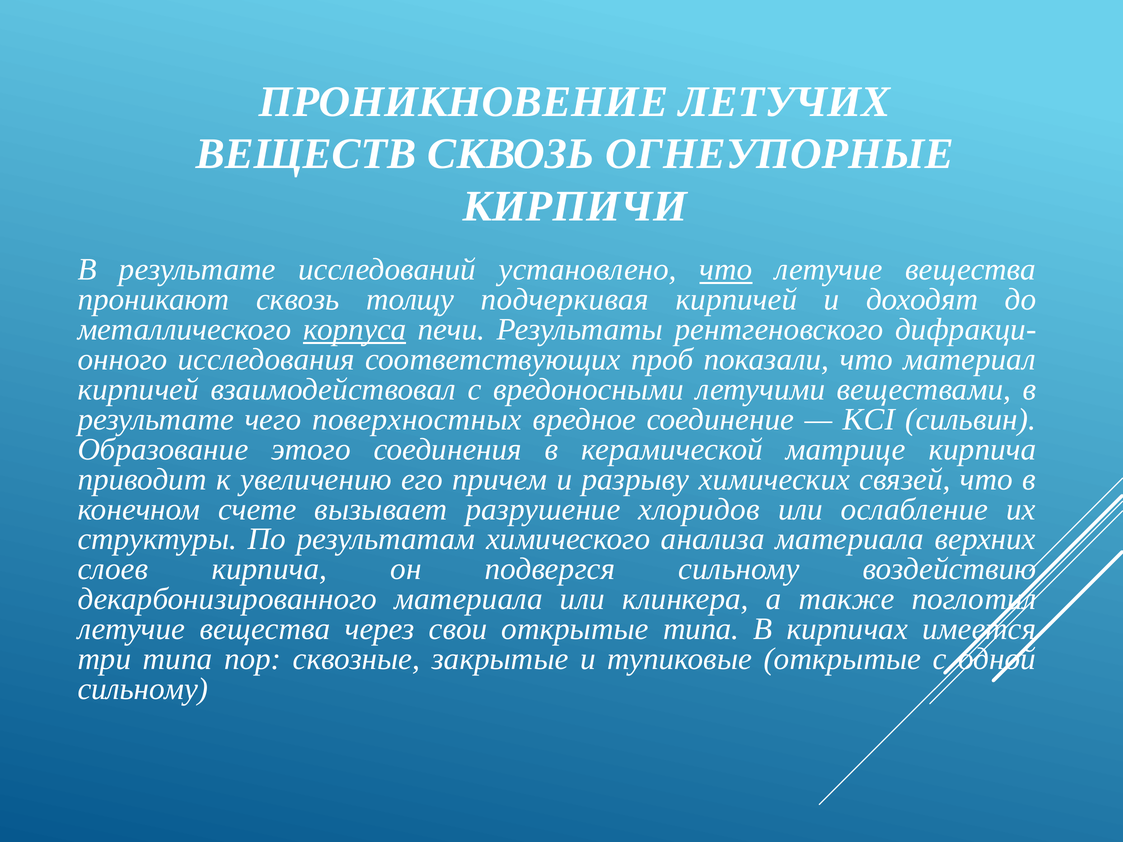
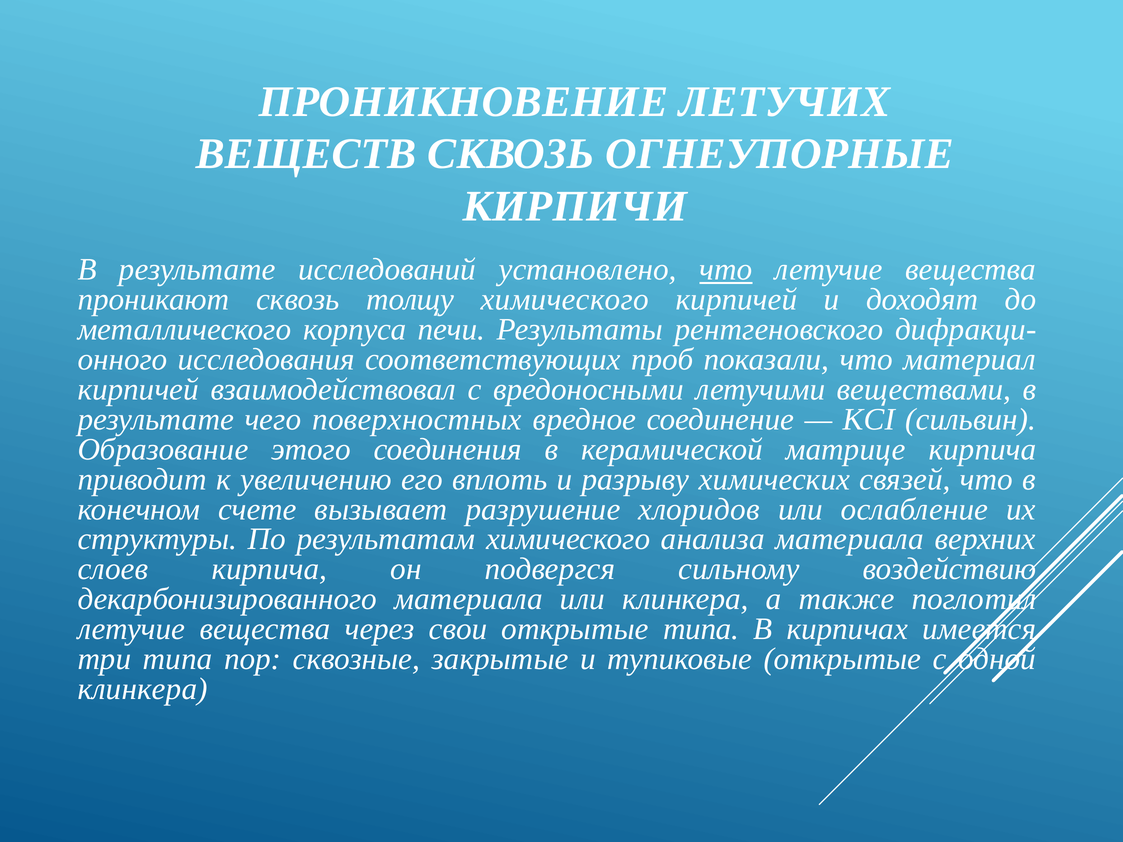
толщу подчеркивая: подчеркивая -> химического
корпуса underline: present -> none
причем: причем -> вплоть
сильному at (143, 689): сильному -> клинкера
